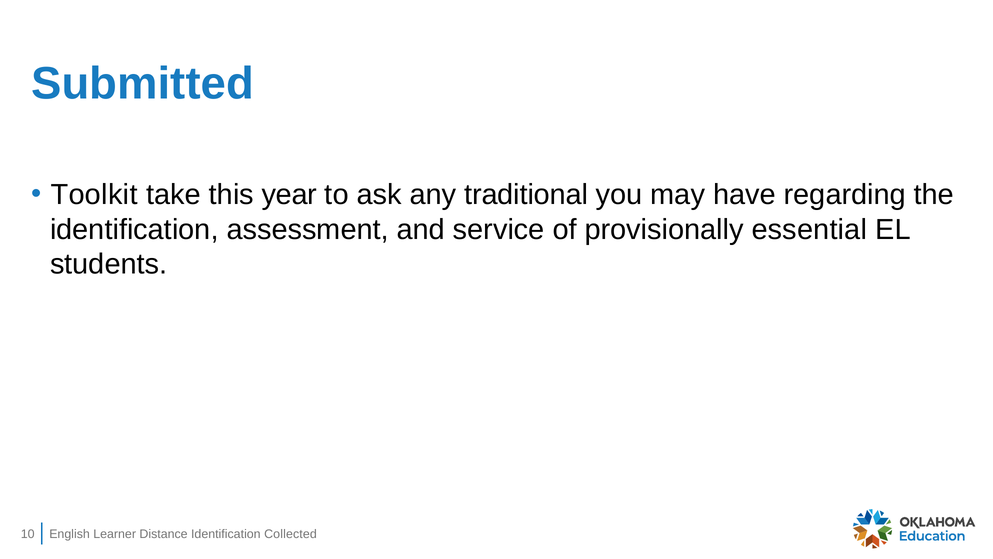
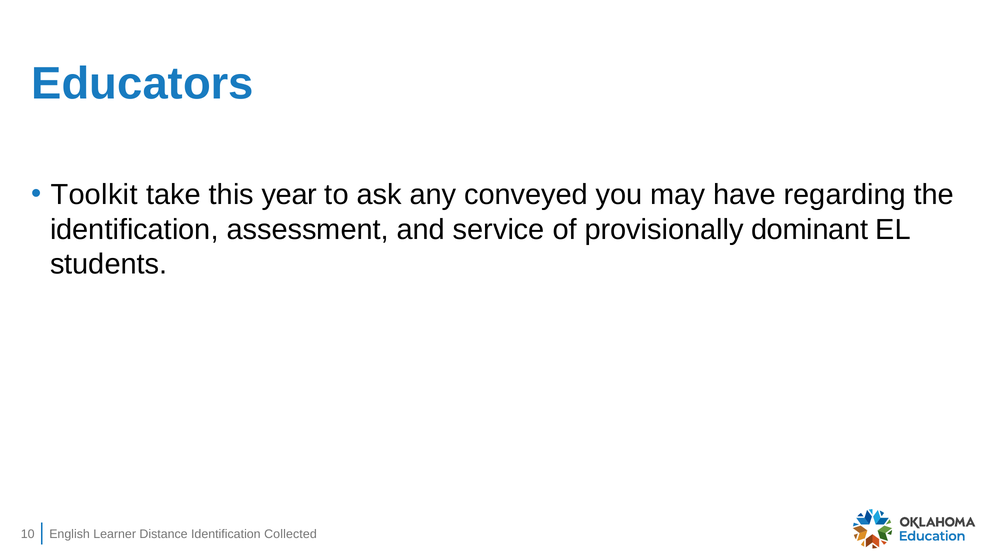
Submitted: Submitted -> Educators
traditional: traditional -> conveyed
essential: essential -> dominant
